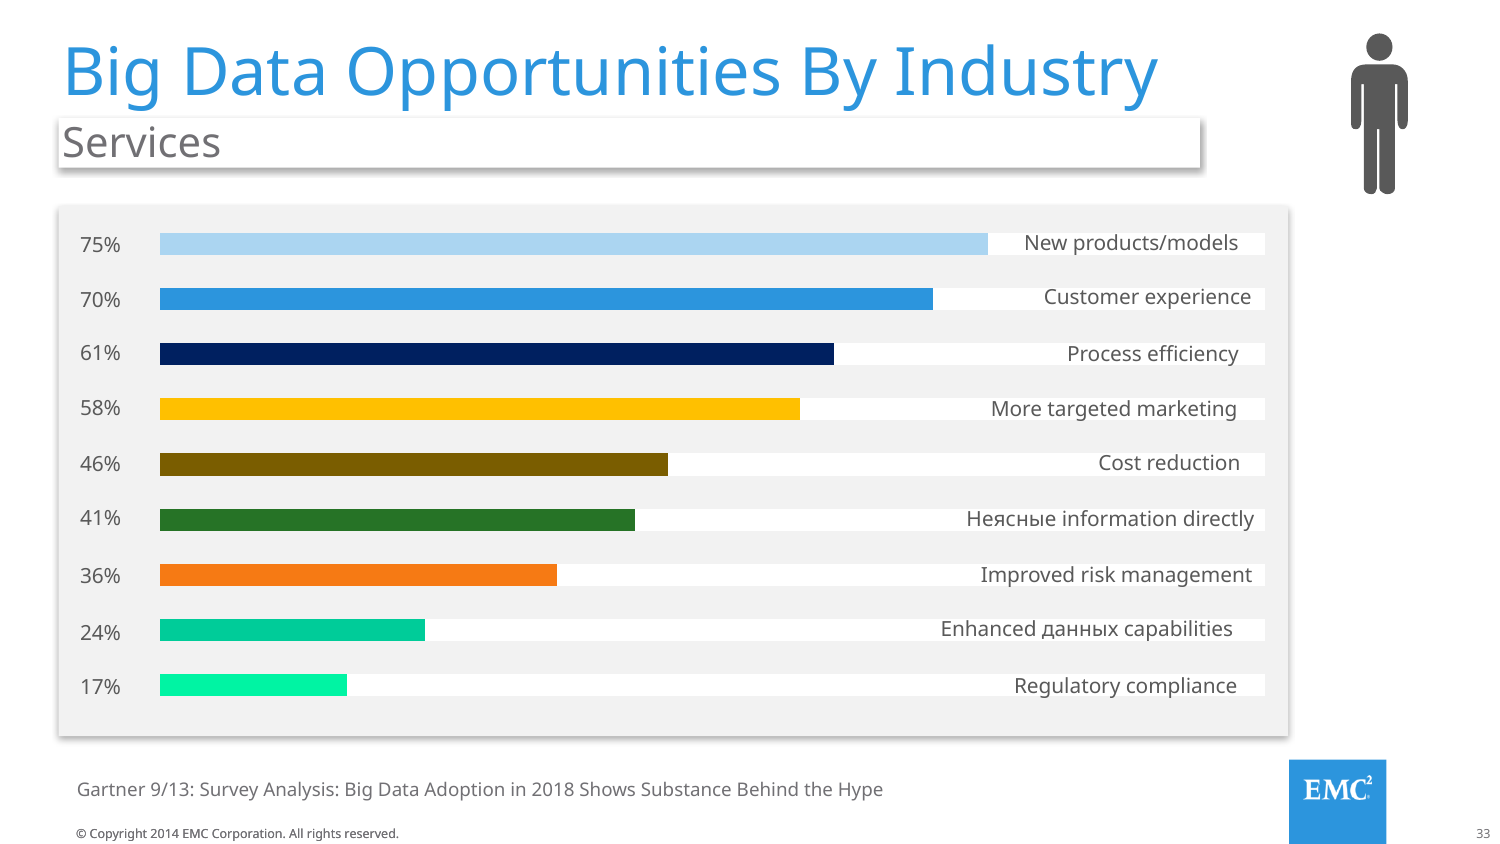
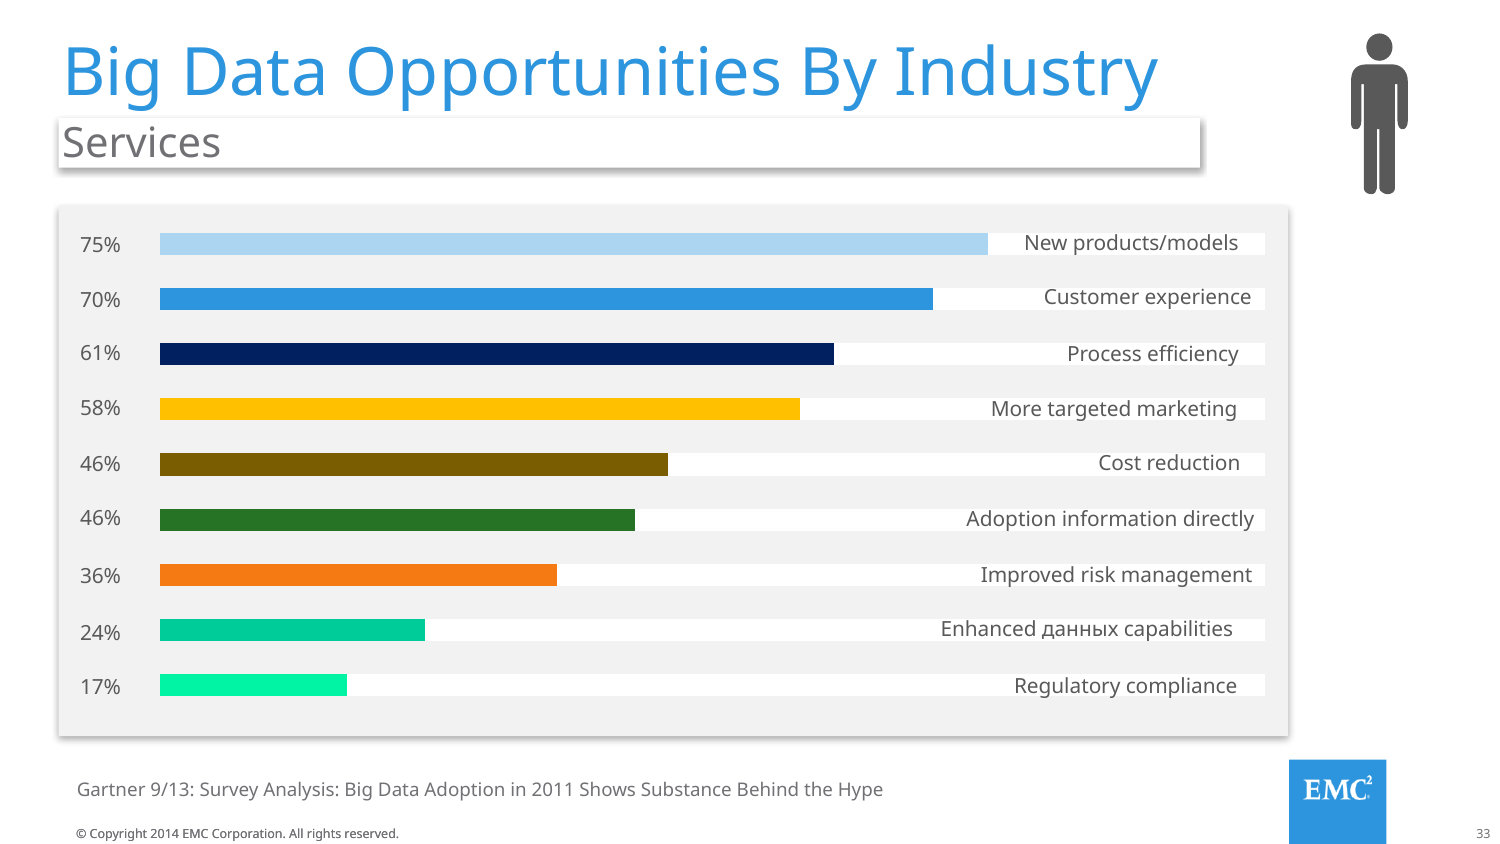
41% at (101, 519): 41% -> 46%
Неясные at (1011, 519): Неясные -> Adoption
2018: 2018 -> 2011
